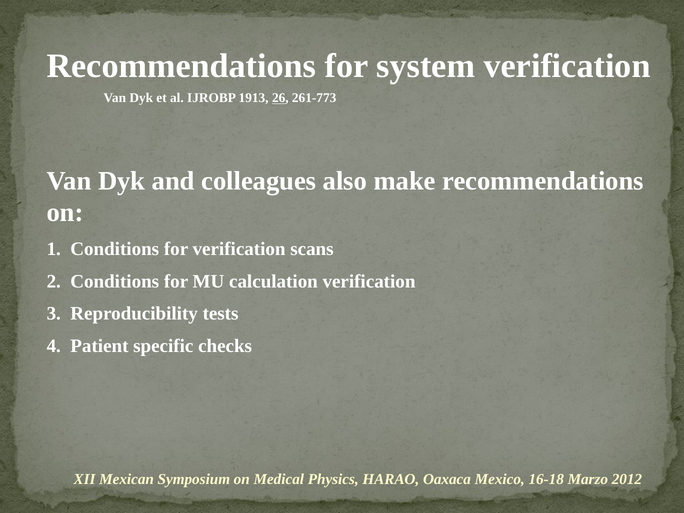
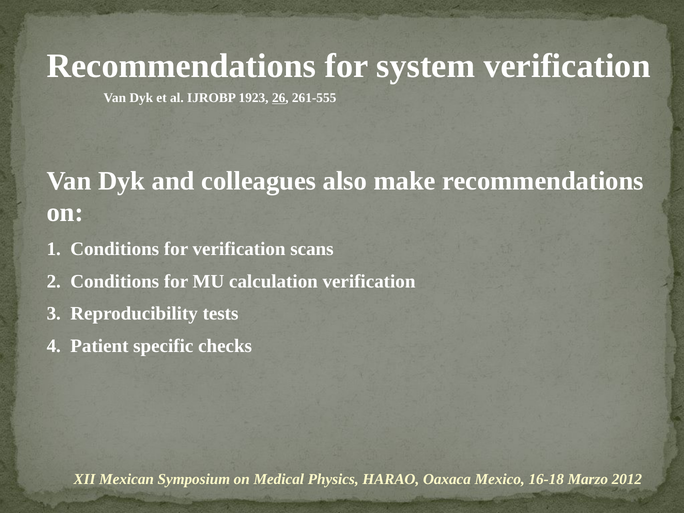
1913: 1913 -> 1923
261-773: 261-773 -> 261-555
